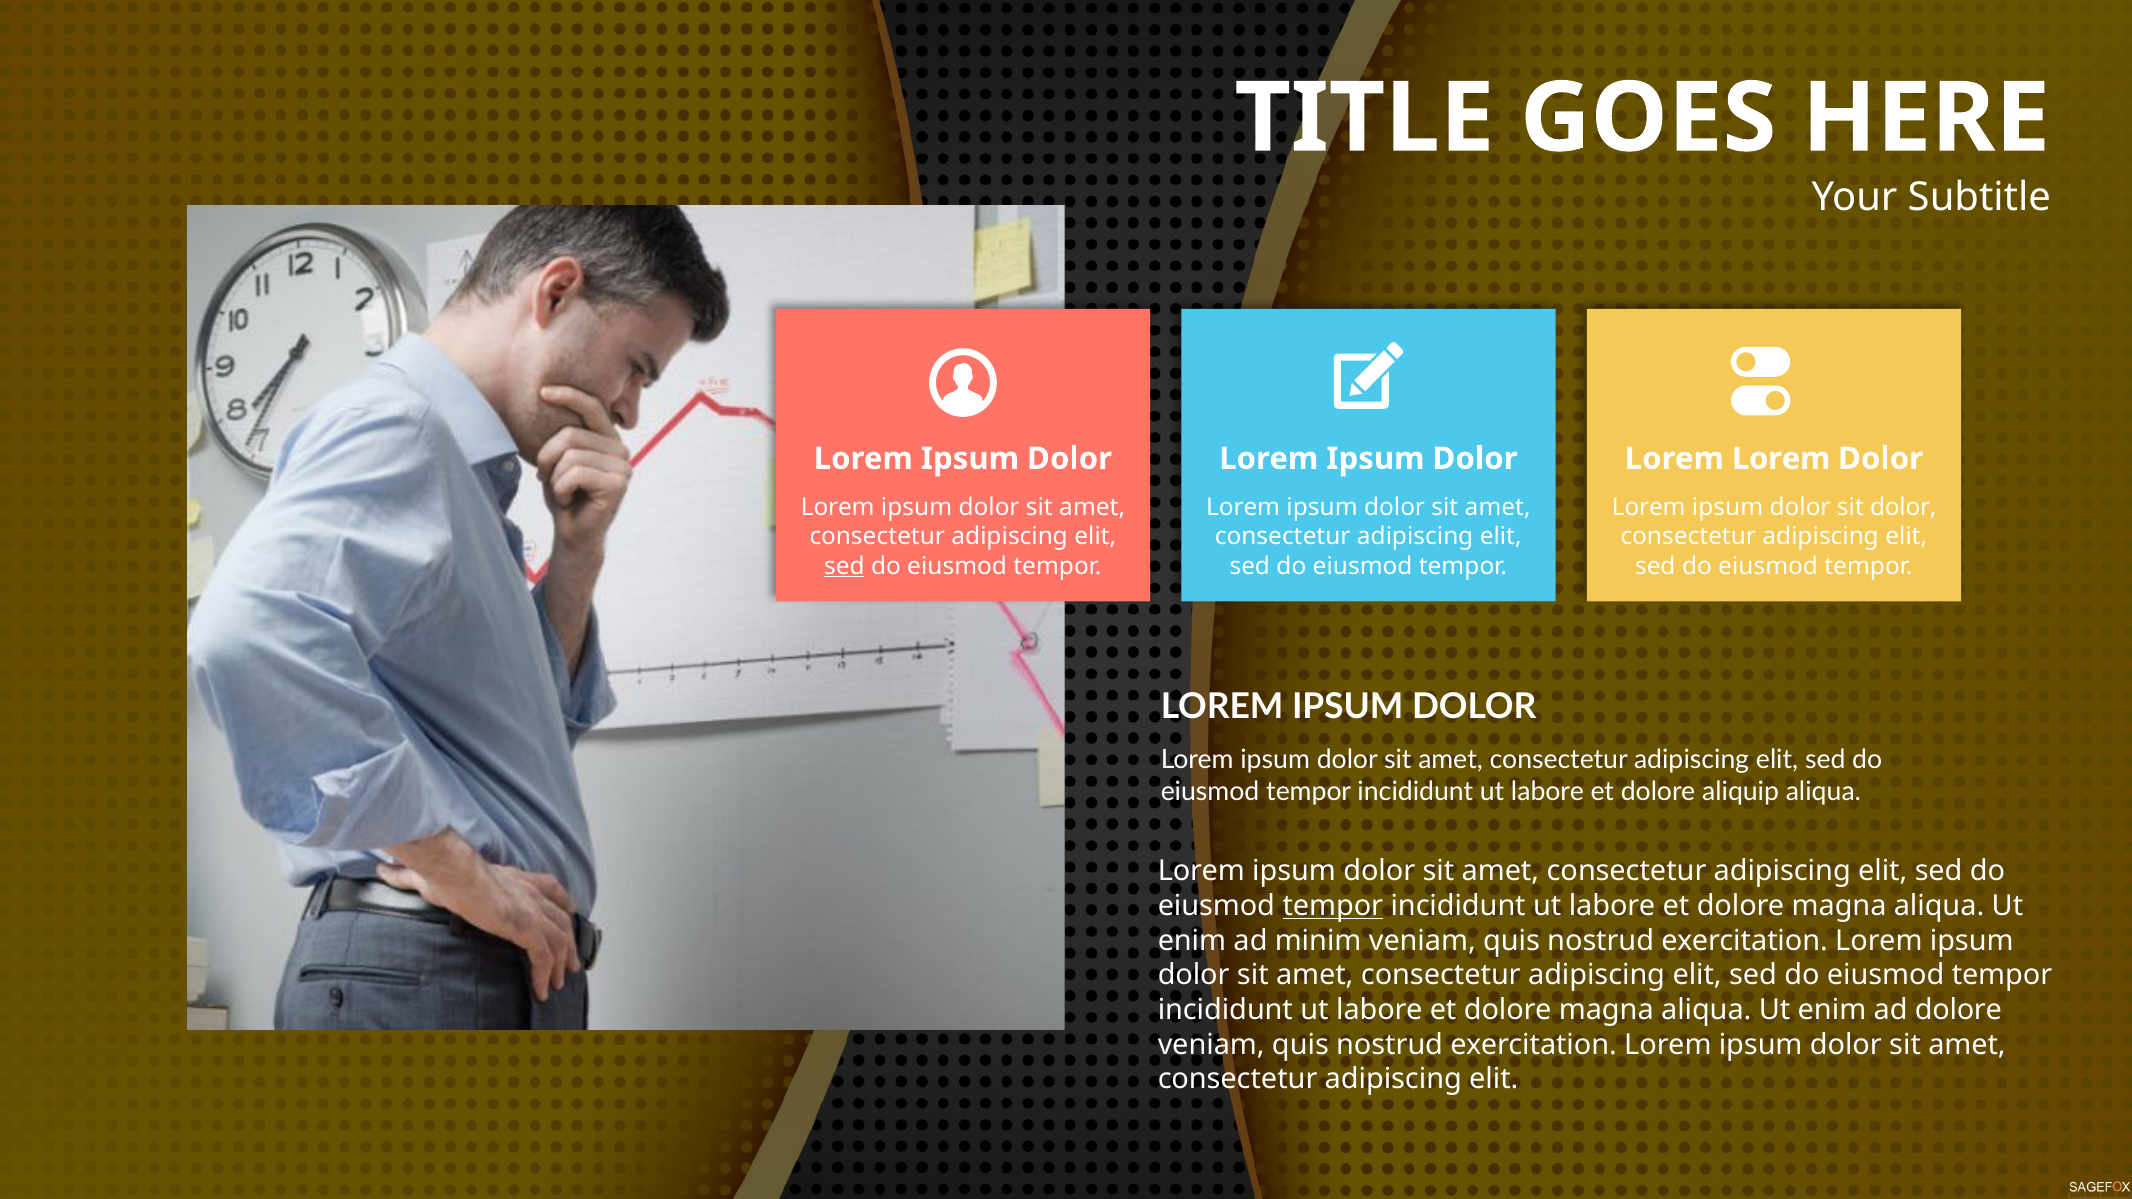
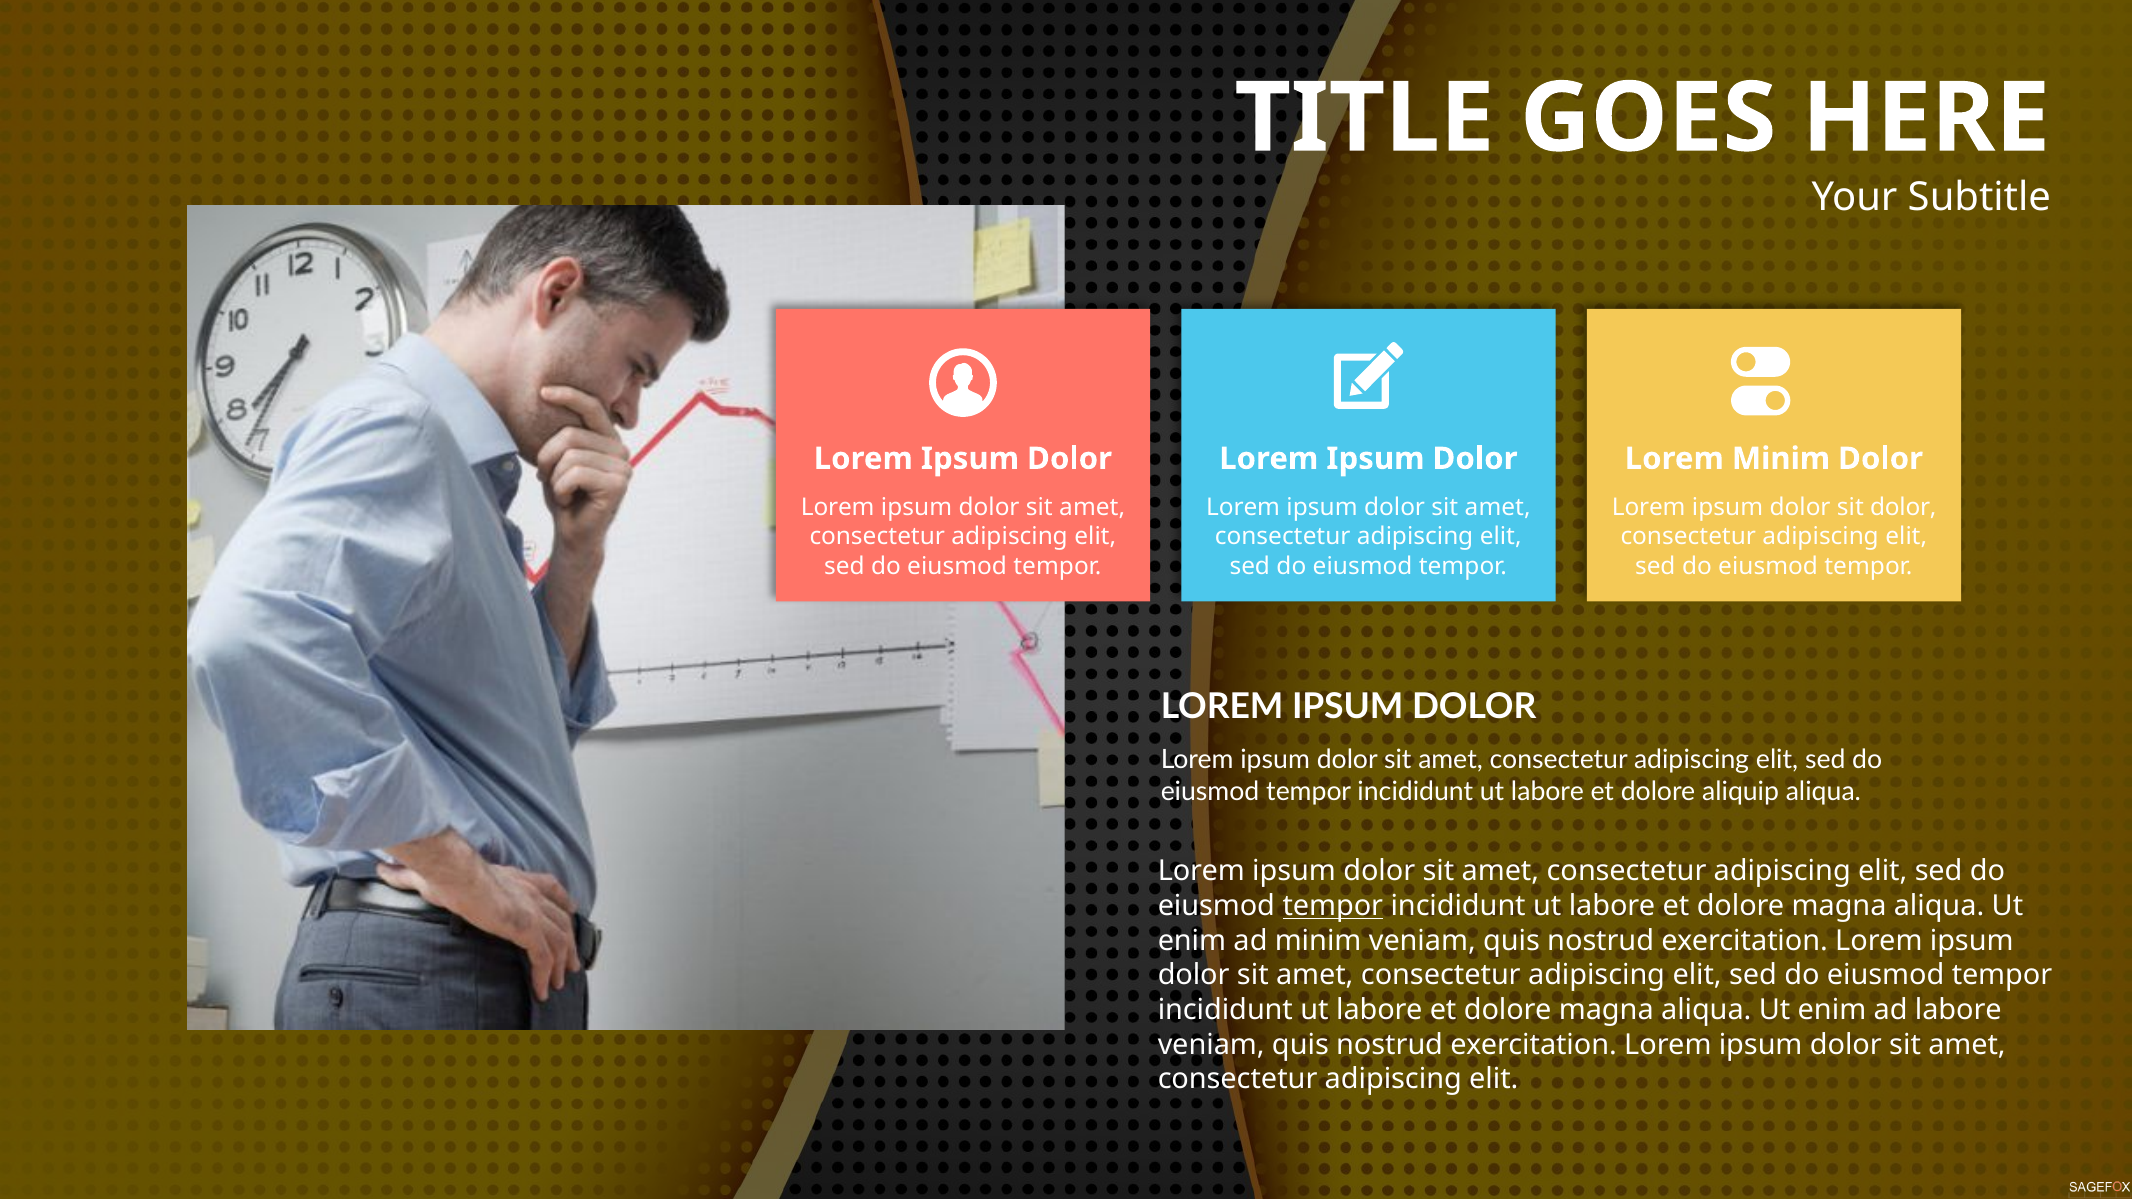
Lorem Lorem: Lorem -> Minim
sed at (844, 566) underline: present -> none
ad dolore: dolore -> labore
